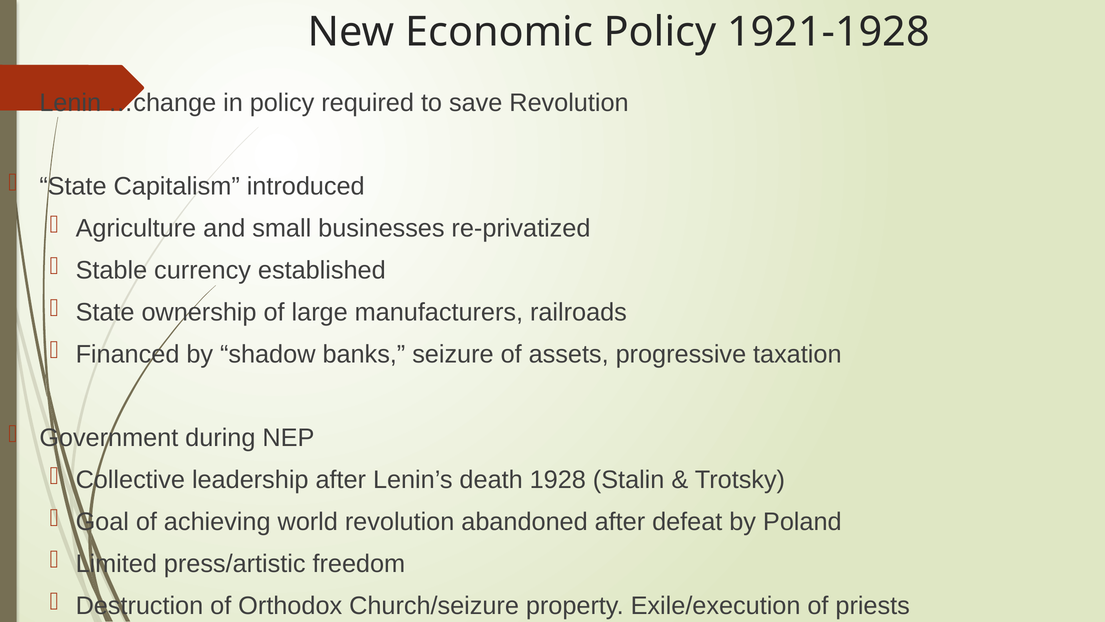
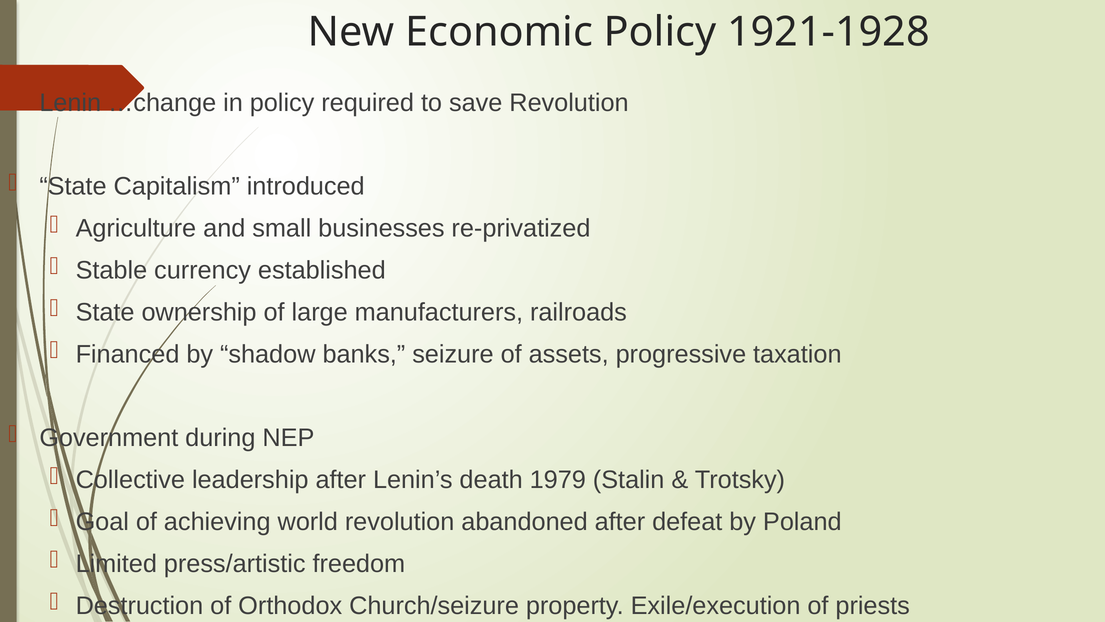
1928: 1928 -> 1979
